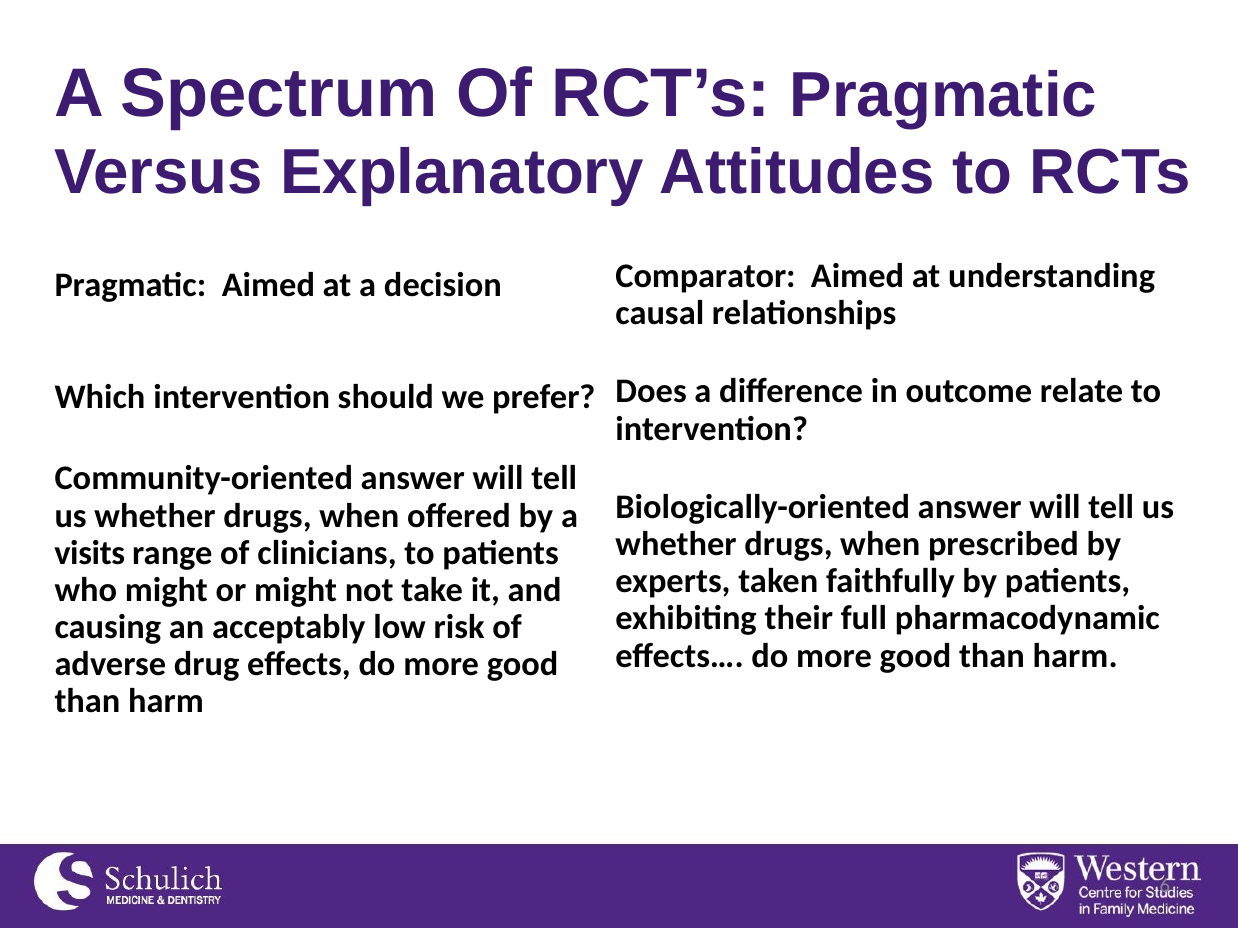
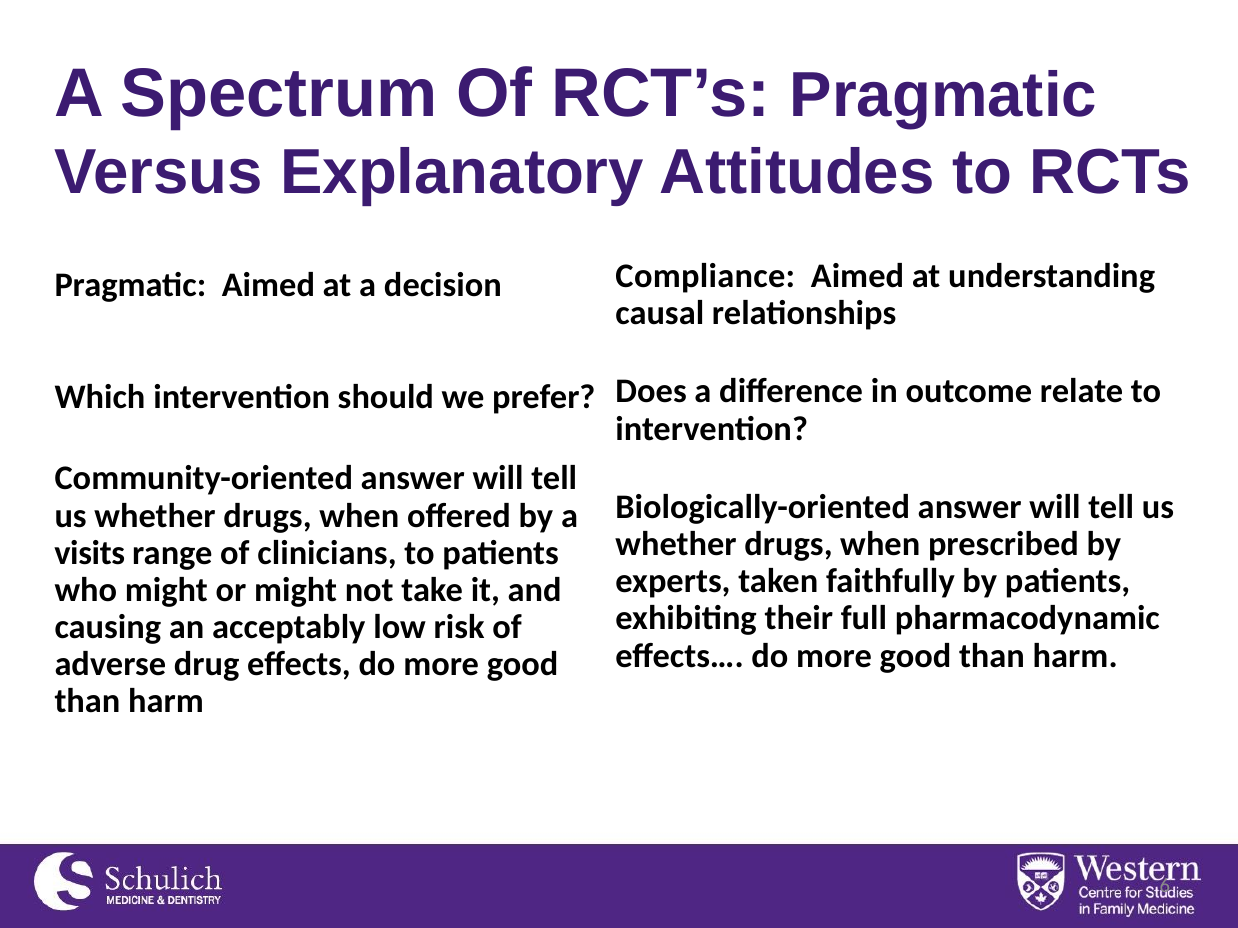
Comparator: Comparator -> Compliance
